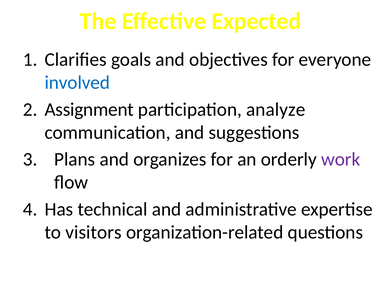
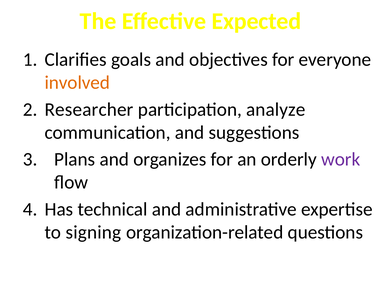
involved colour: blue -> orange
Assignment: Assignment -> Researcher
visitors: visitors -> signing
